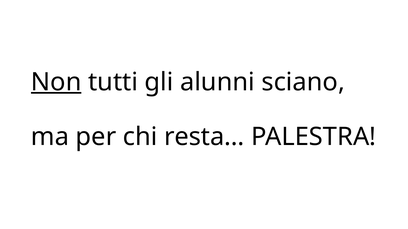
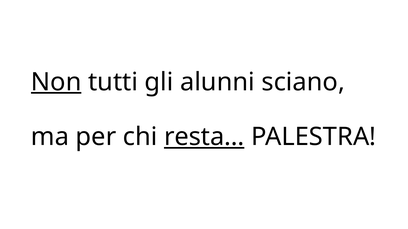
resta… underline: none -> present
